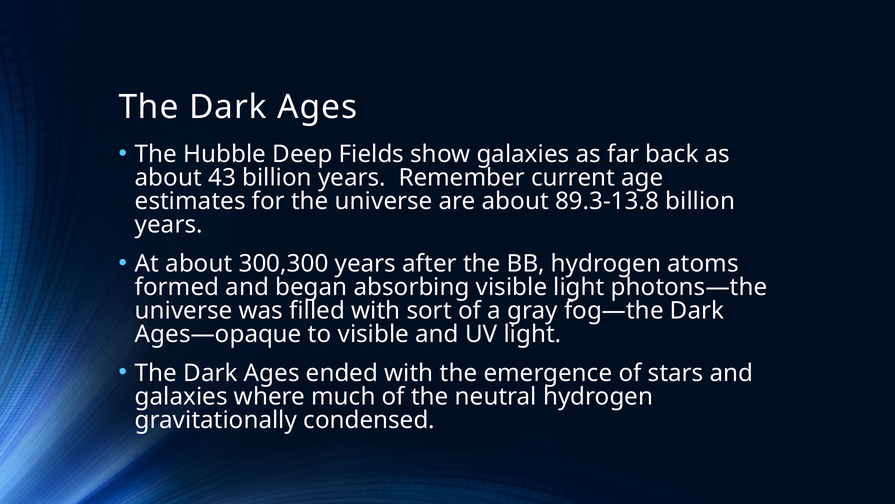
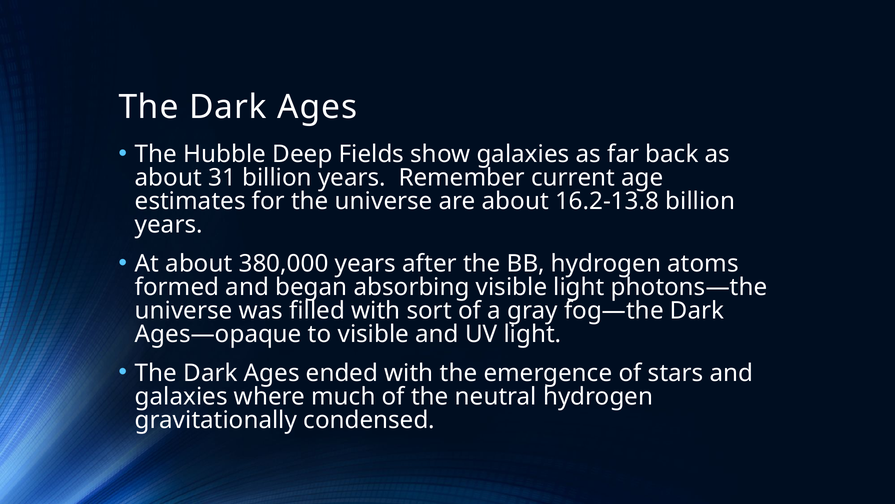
43: 43 -> 31
89.3-13.8: 89.3-13.8 -> 16.2-13.8
300,300: 300,300 -> 380,000
